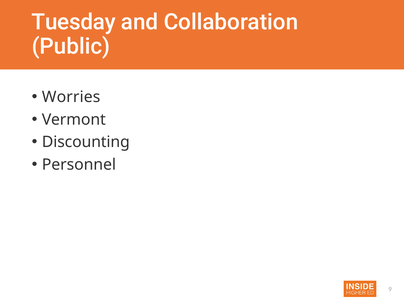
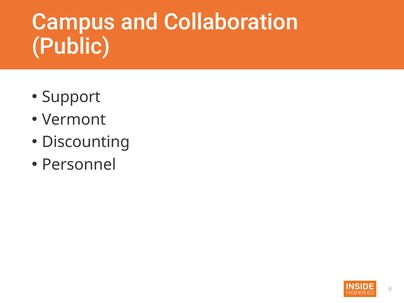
Tuesday: Tuesday -> Campus
Worries: Worries -> Support
